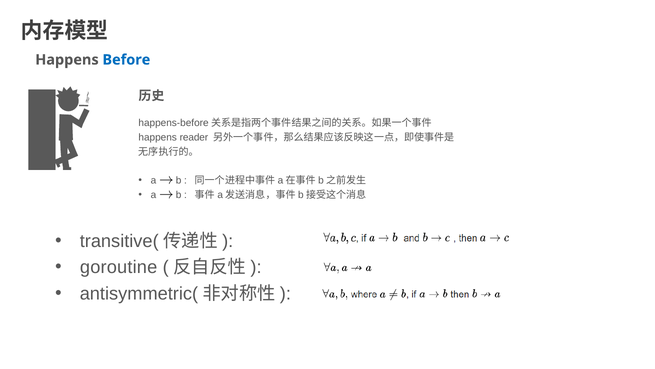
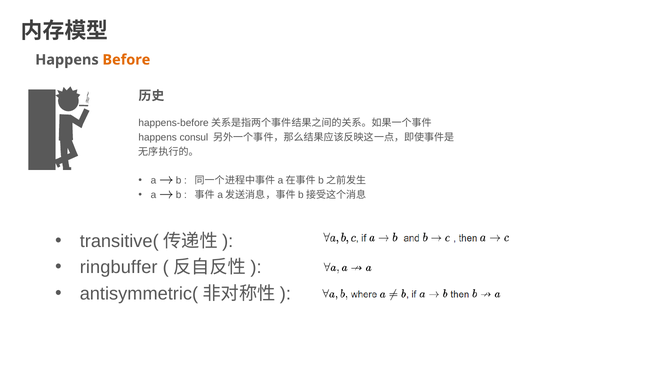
Before colour: blue -> orange
reader: reader -> consul
goroutine: goroutine -> ringbuffer
